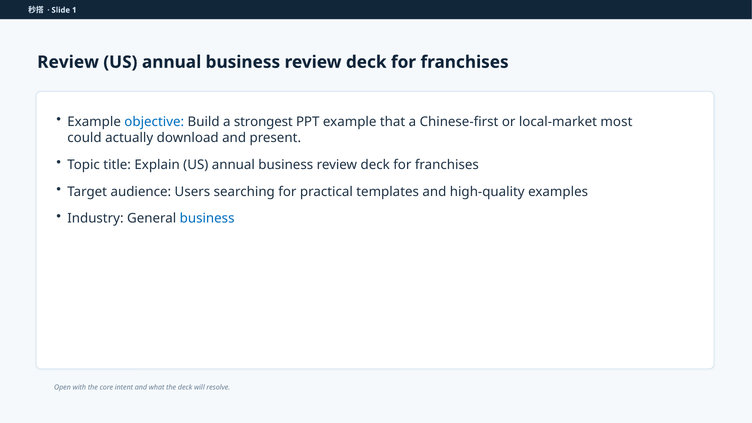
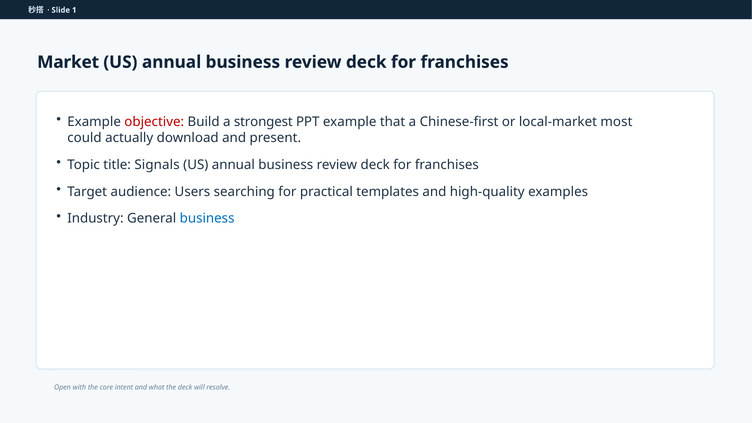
Review at (68, 62): Review -> Market
objective colour: blue -> red
Explain: Explain -> Signals
